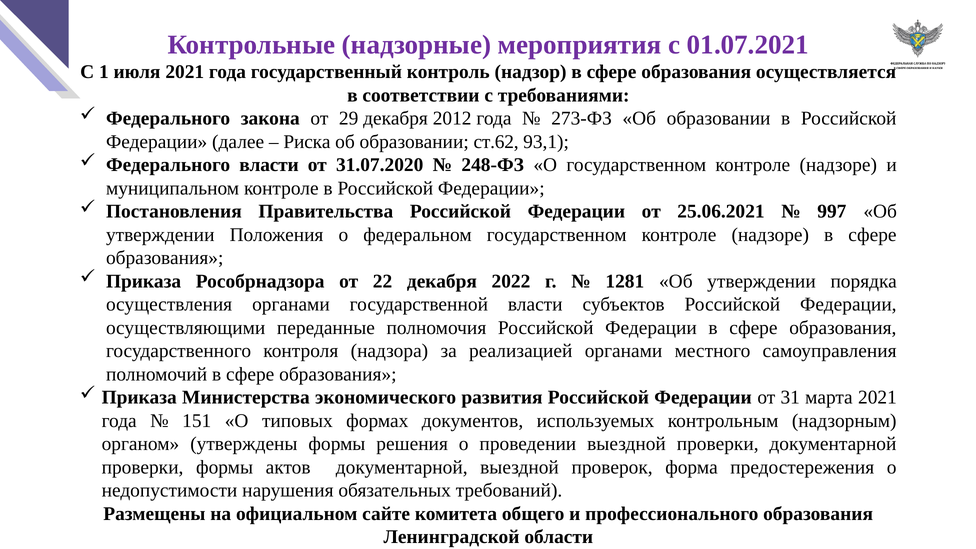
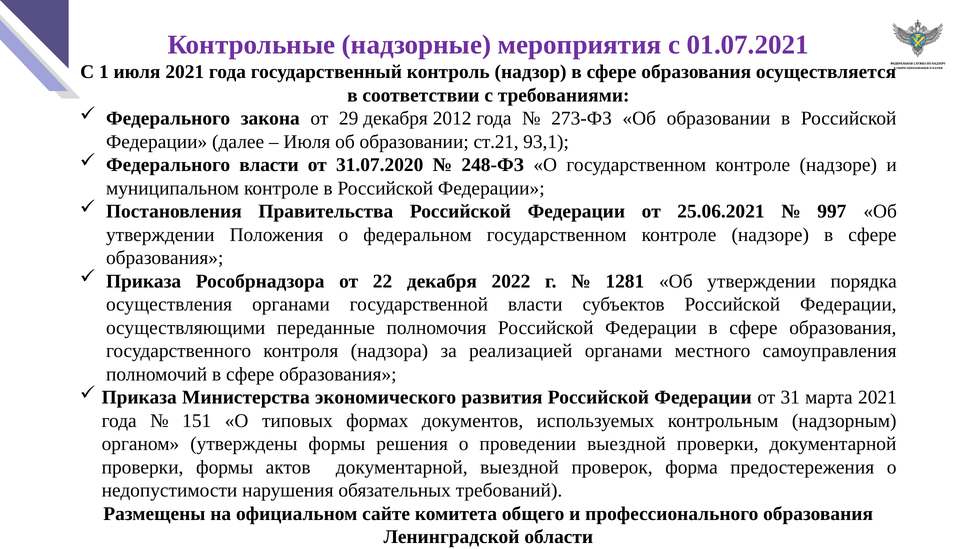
Риска at (307, 142): Риска -> Июля
ст.62: ст.62 -> ст.21
